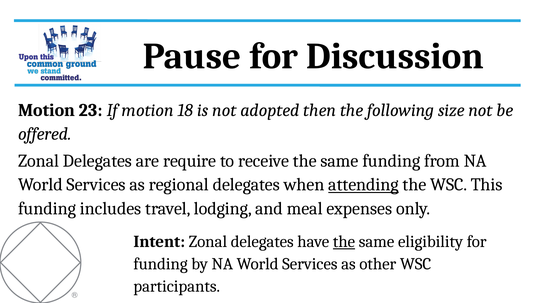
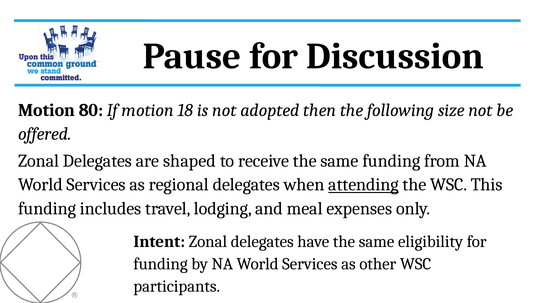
23: 23 -> 80
require: require -> shaped
the at (344, 241) underline: present -> none
